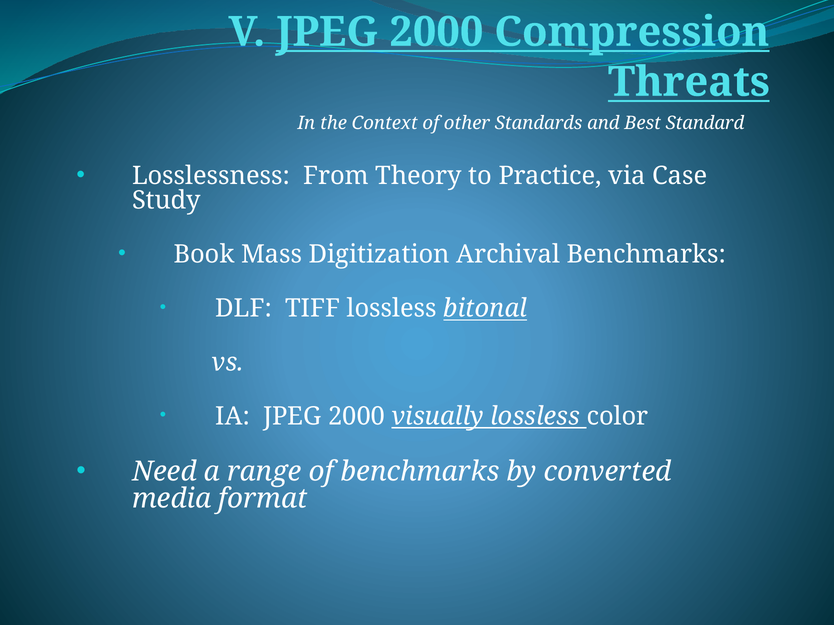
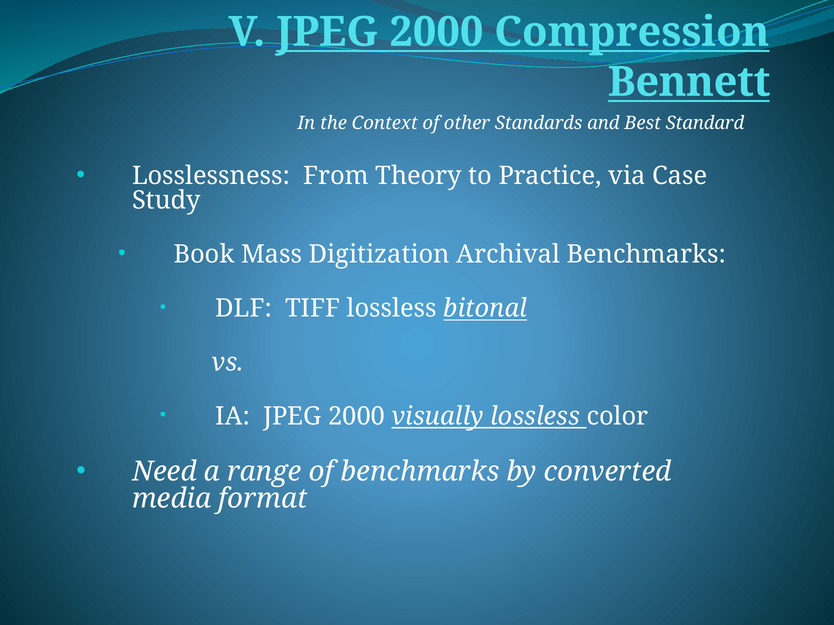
Threats: Threats -> Bennett
